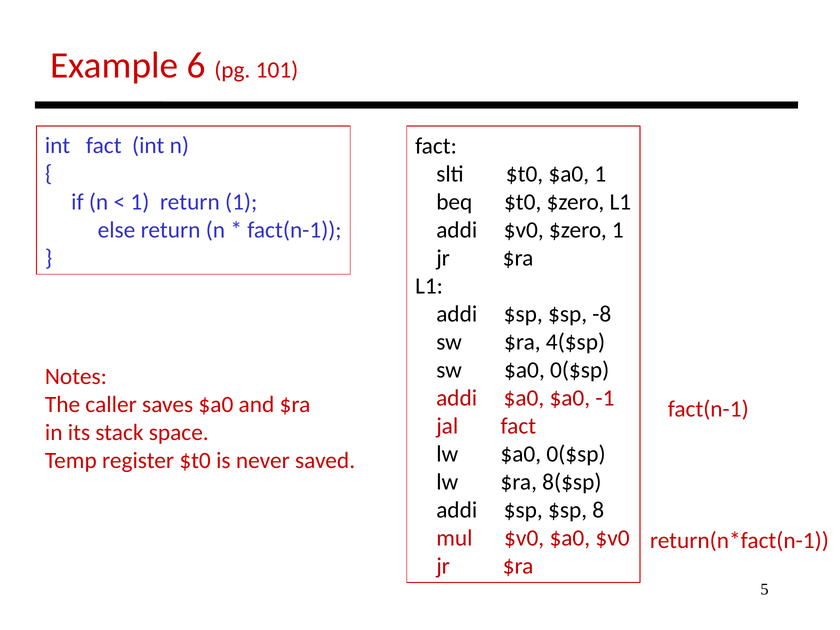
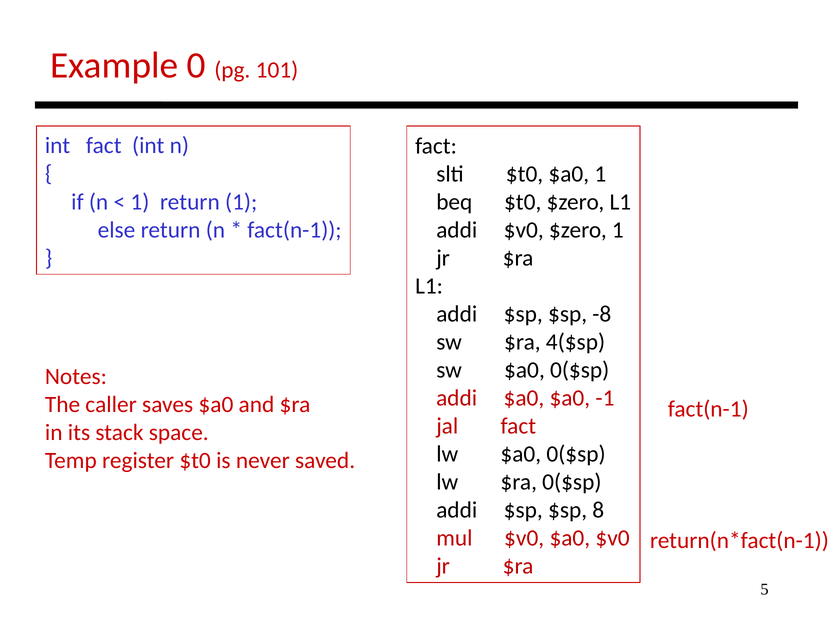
6: 6 -> 0
$ra 8($sp: 8($sp -> 0($sp
